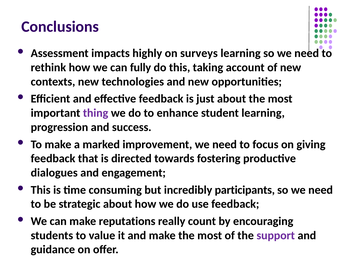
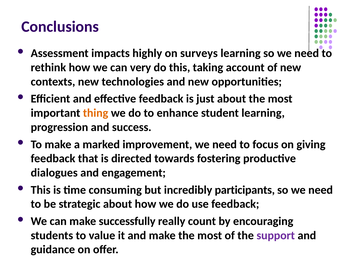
fully: fully -> very
thing colour: purple -> orange
reputations: reputations -> successfully
